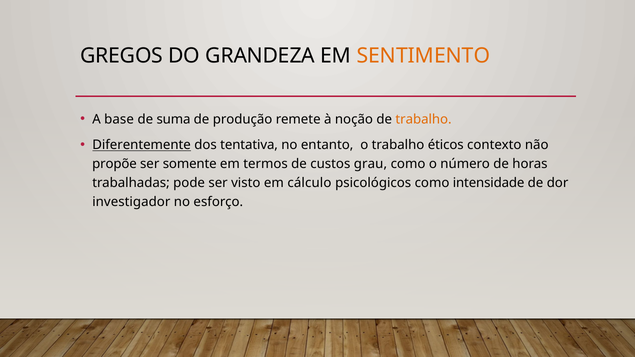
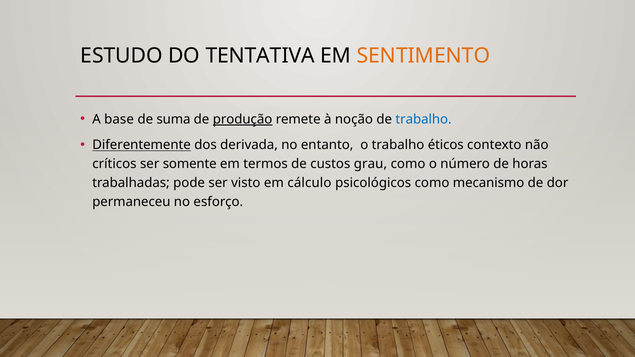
GREGOS: GREGOS -> ESTUDO
GRANDEZA: GRANDEZA -> TENTATIVA
produção underline: none -> present
trabalho at (424, 119) colour: orange -> blue
tentativa: tentativa -> derivada
propõe: propõe -> críticos
intensidade: intensidade -> mecanismo
investigador: investigador -> permaneceu
